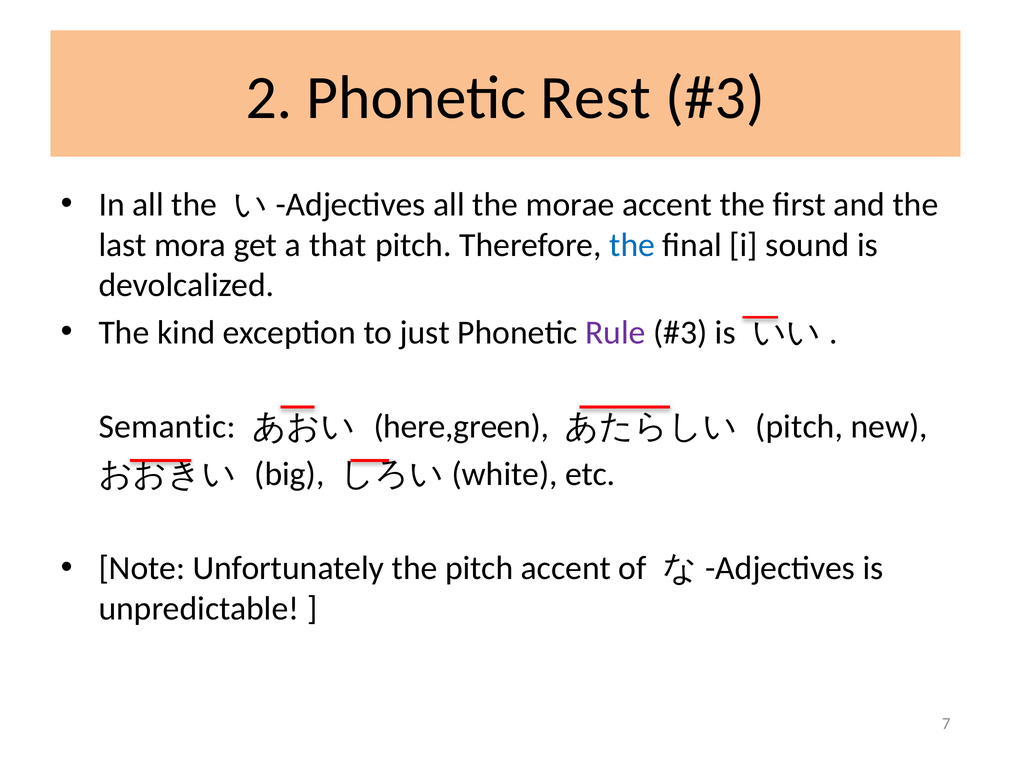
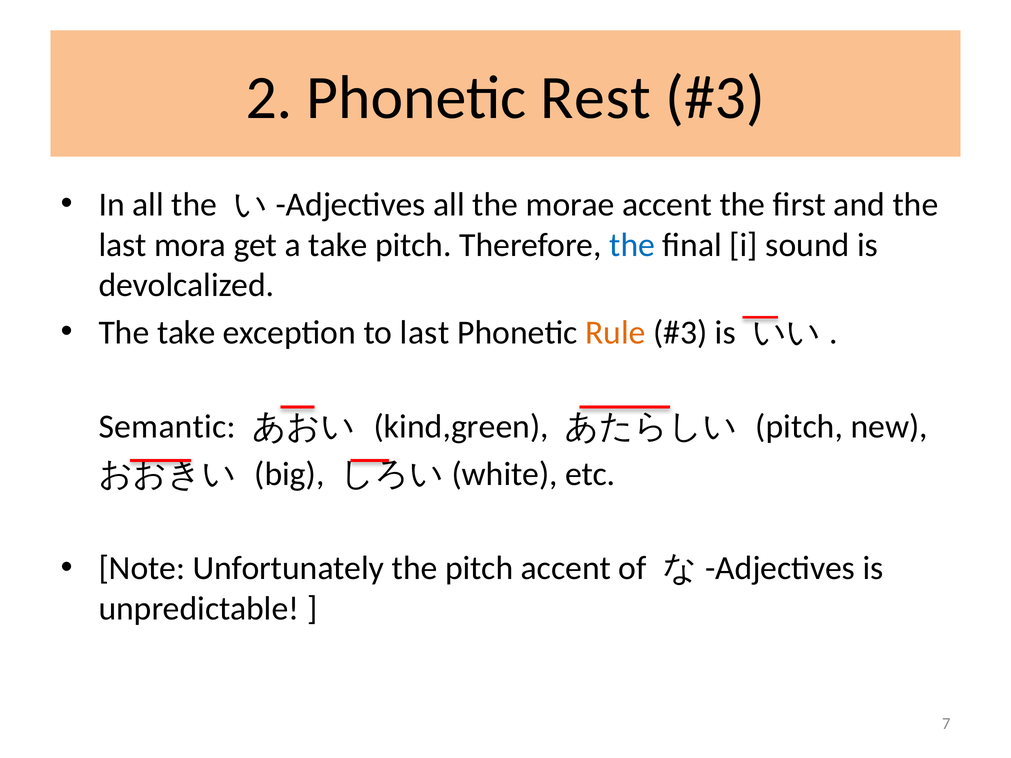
a that: that -> take
The kind: kind -> take
to just: just -> last
Rule colour: purple -> orange
here,green: here,green -> kind,green
